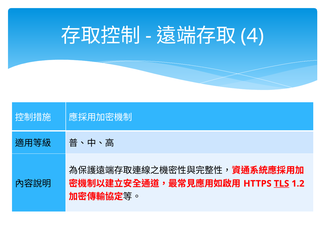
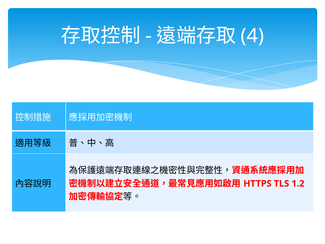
TLS underline: present -> none
